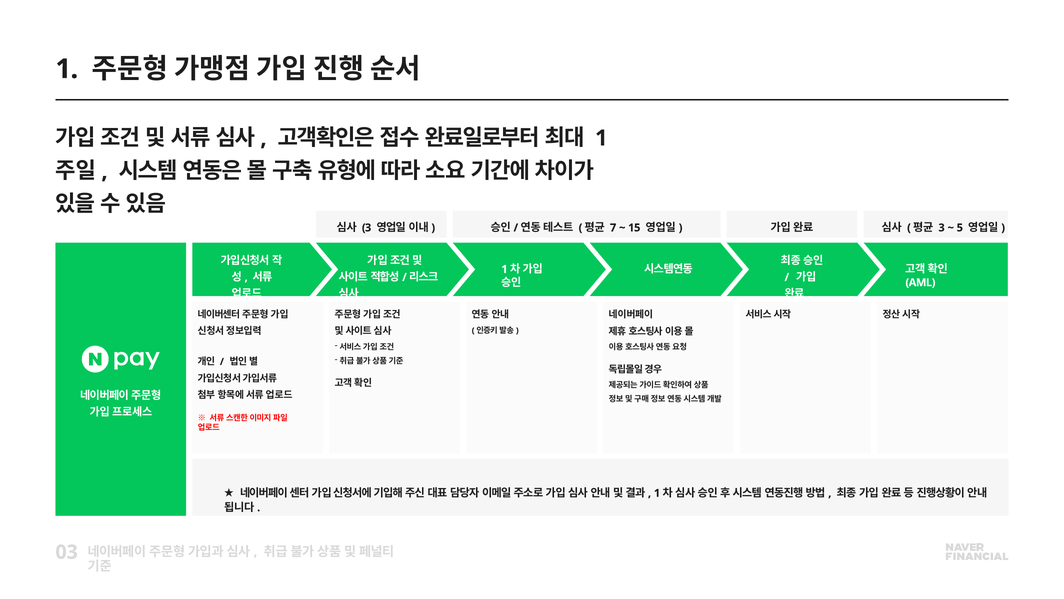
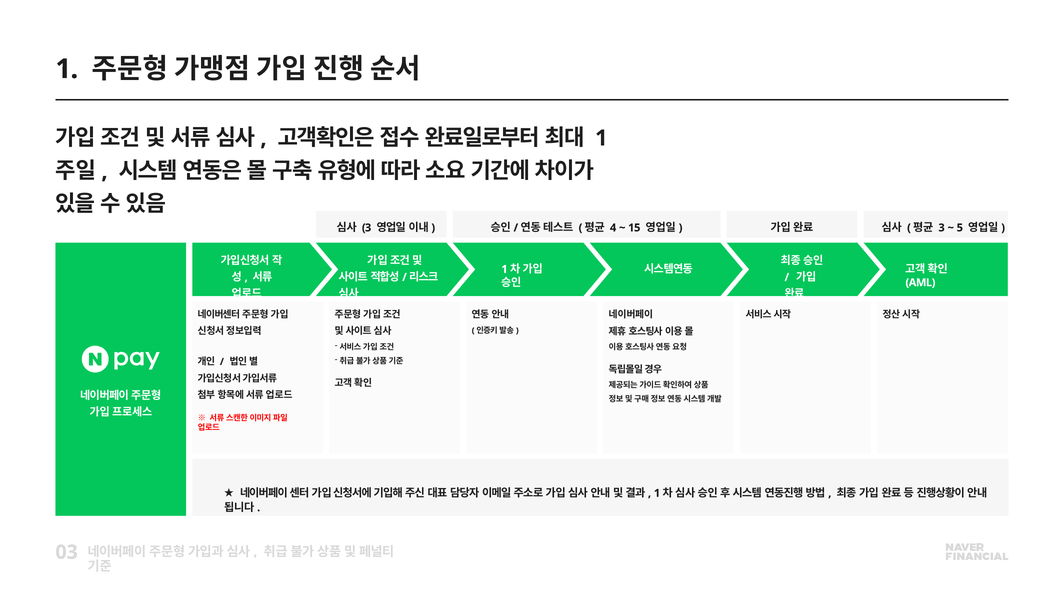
7: 7 -> 4
